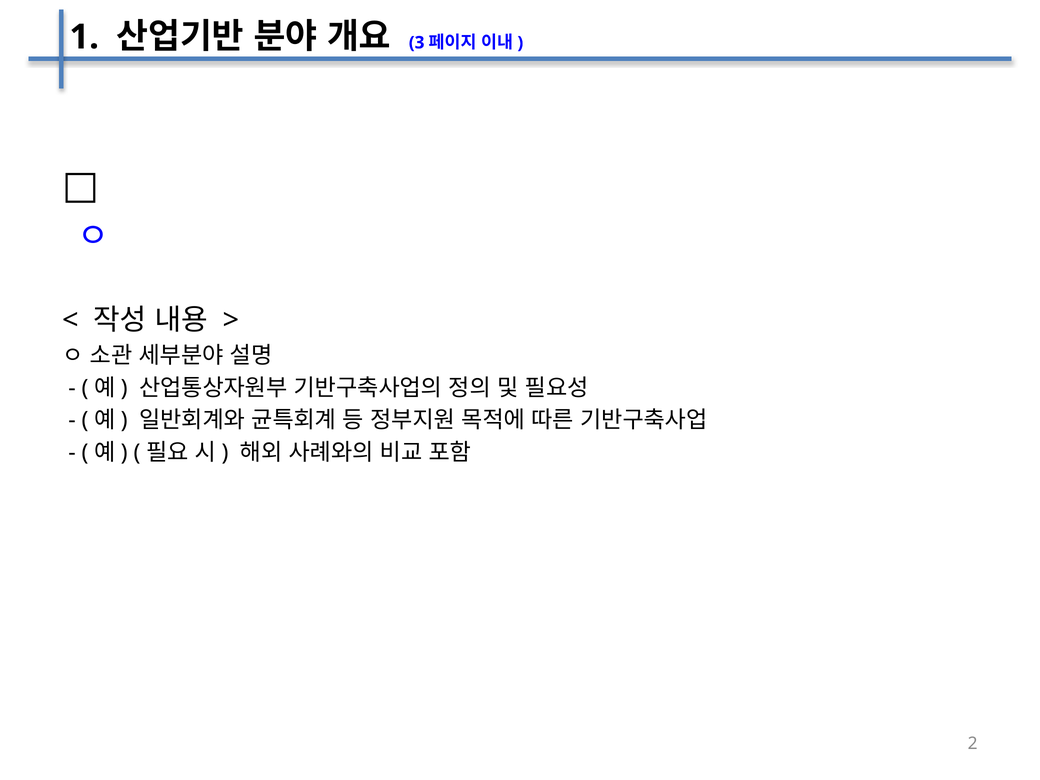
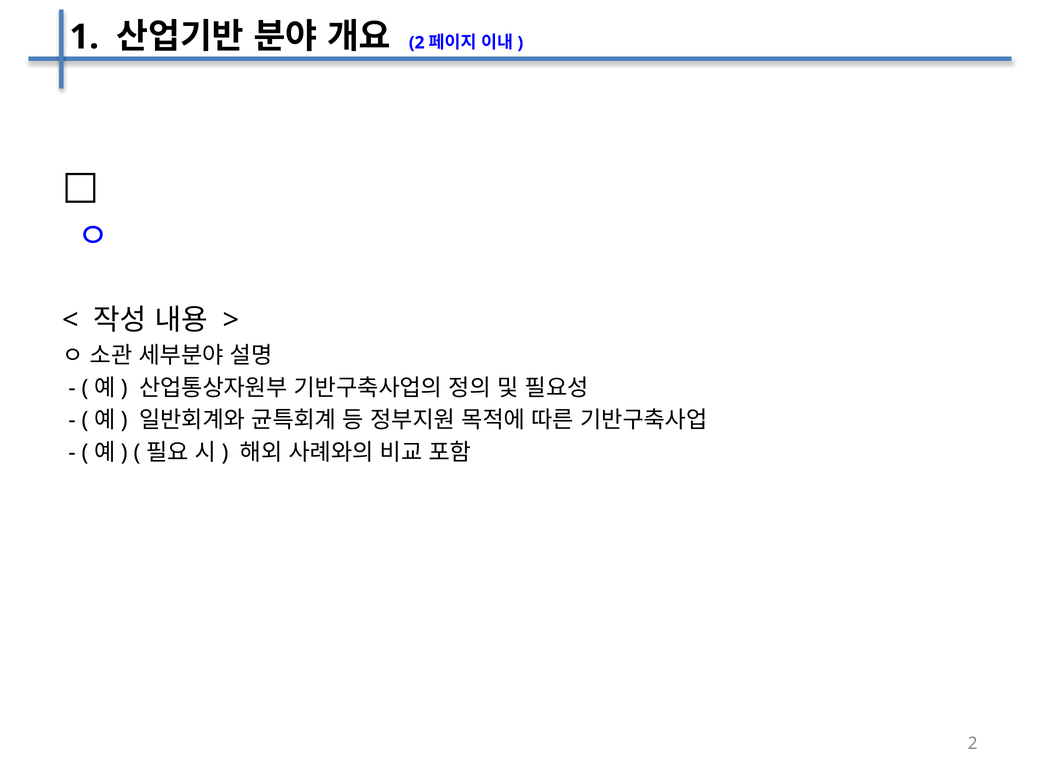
3 at (417, 43): 3 -> 2
